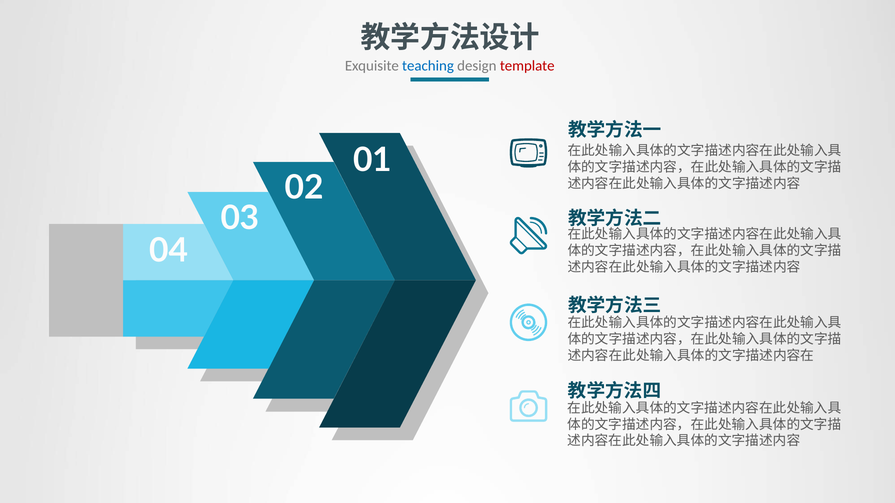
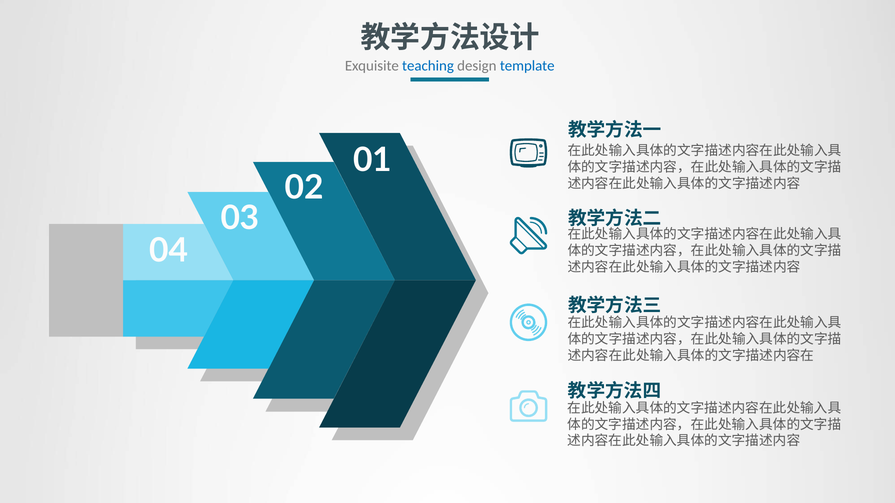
template colour: red -> blue
